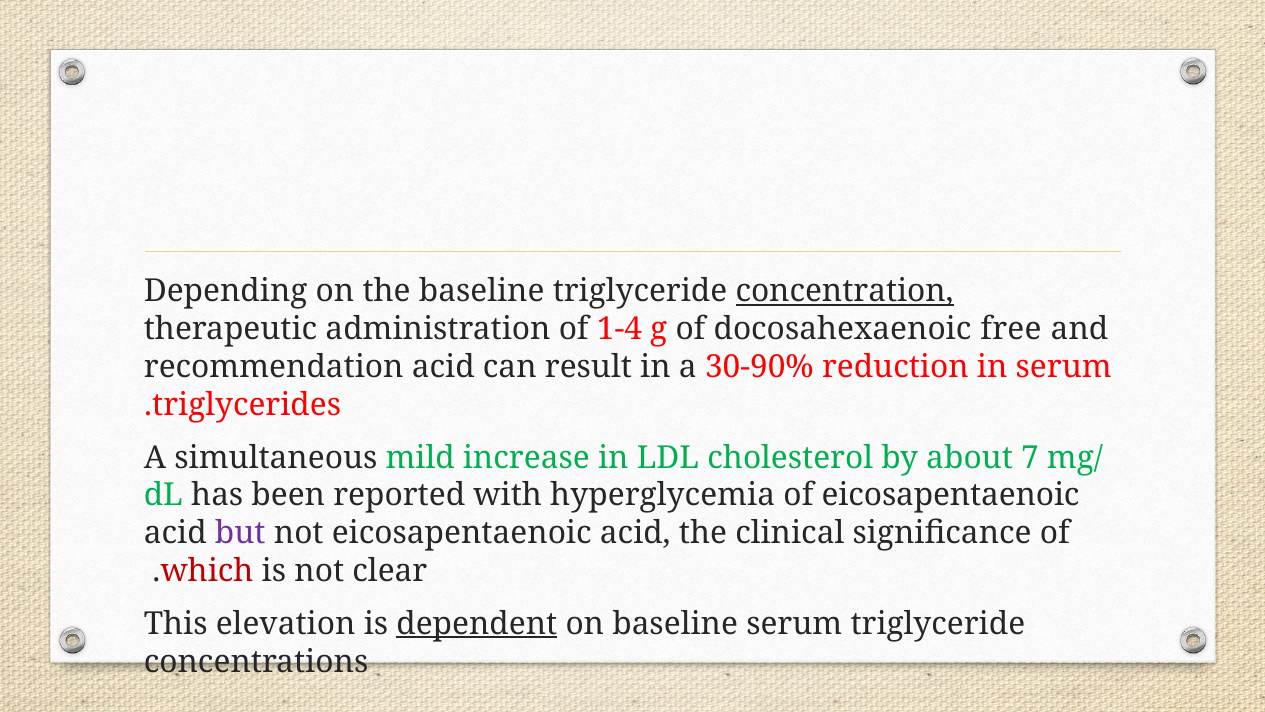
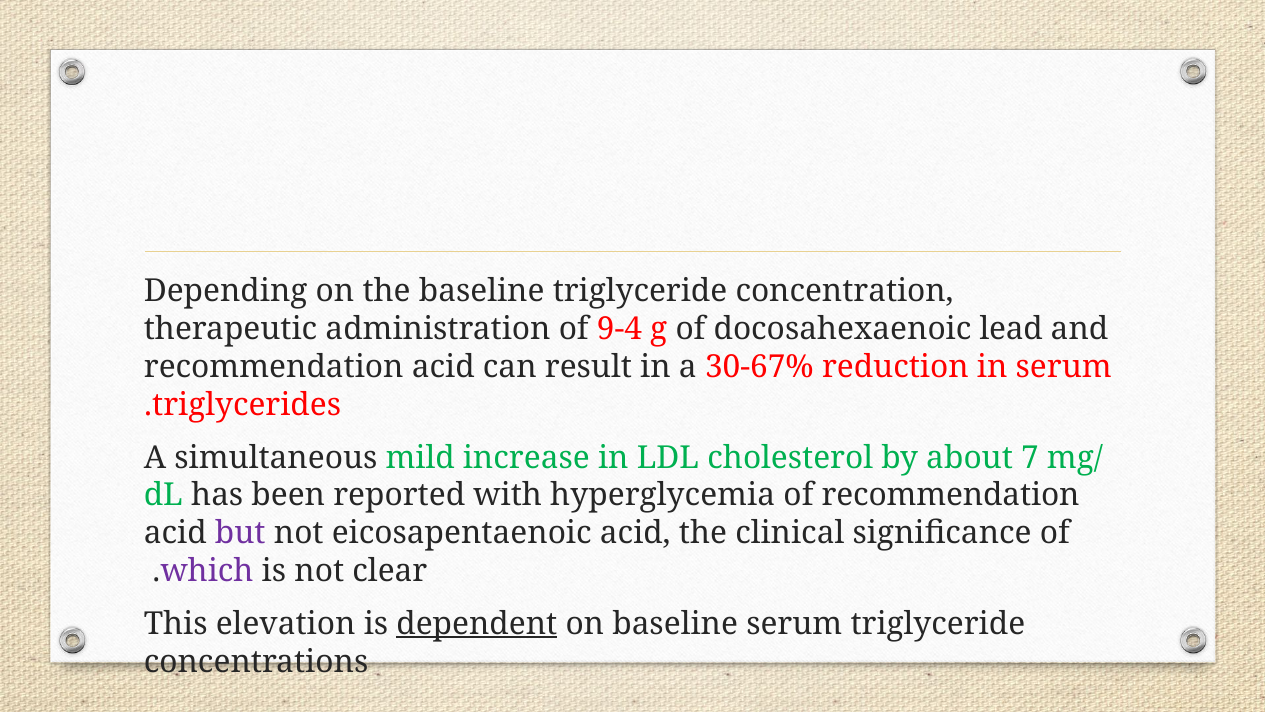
concentration underline: present -> none
1-4: 1-4 -> 9-4
free: free -> lead
30-90%: 30-90% -> 30-67%
of eicosapentaenoic: eicosapentaenoic -> recommendation
which colour: red -> purple
